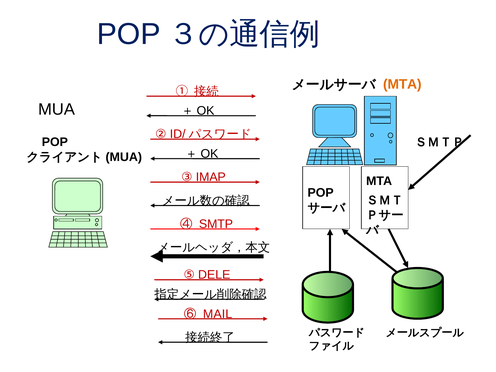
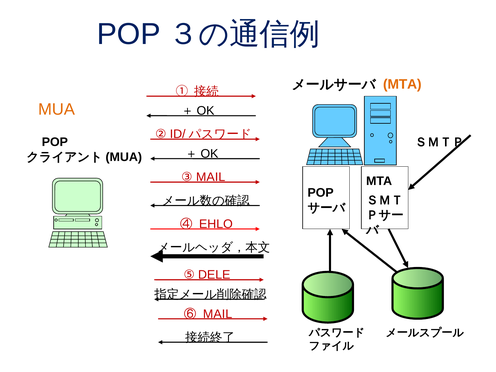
MUA colour: black -> orange
③ IMAP: IMAP -> MAIL
④ SMTP: SMTP -> EHLO
